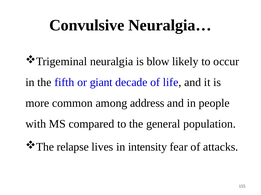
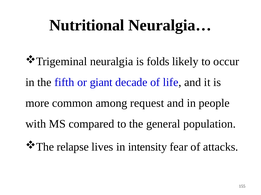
Convulsive: Convulsive -> Nutritional
blow: blow -> folds
address: address -> request
